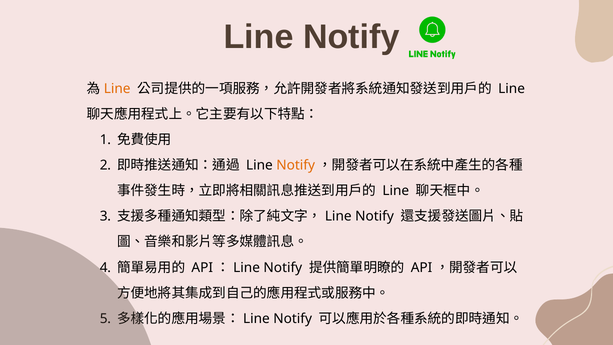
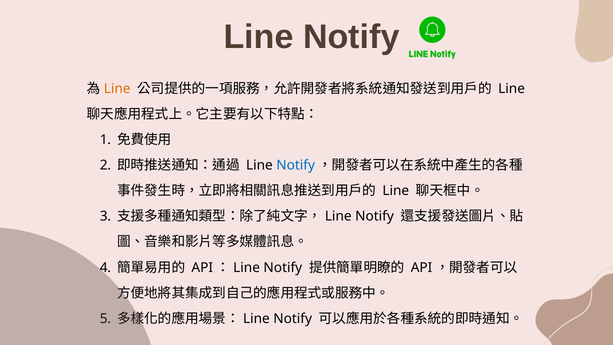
Notify at (296, 165) colour: orange -> blue
